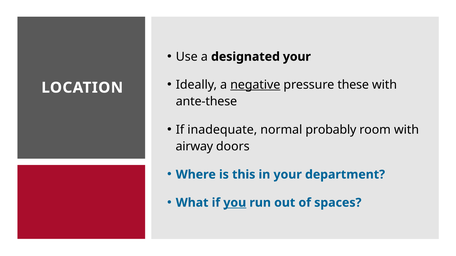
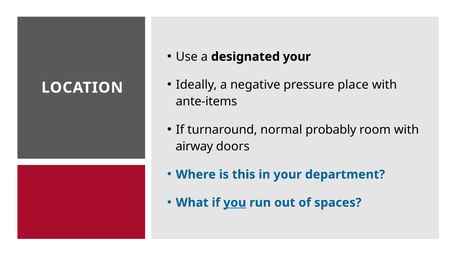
negative underline: present -> none
these: these -> place
ante-these: ante-these -> ante-items
inadequate: inadequate -> turnaround
